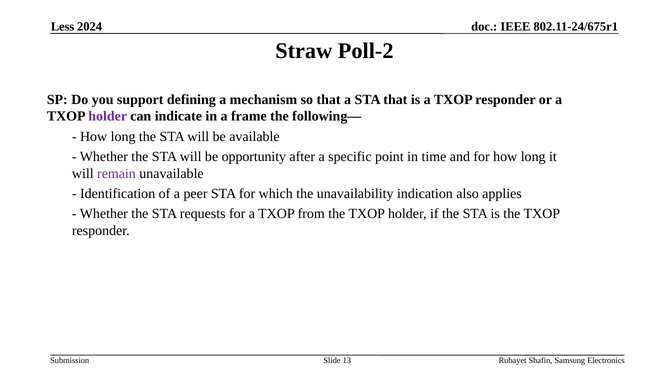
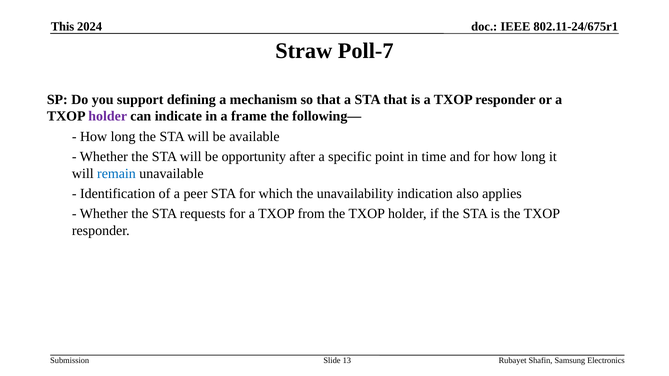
Less: Less -> This
Poll-2: Poll-2 -> Poll-7
remain colour: purple -> blue
